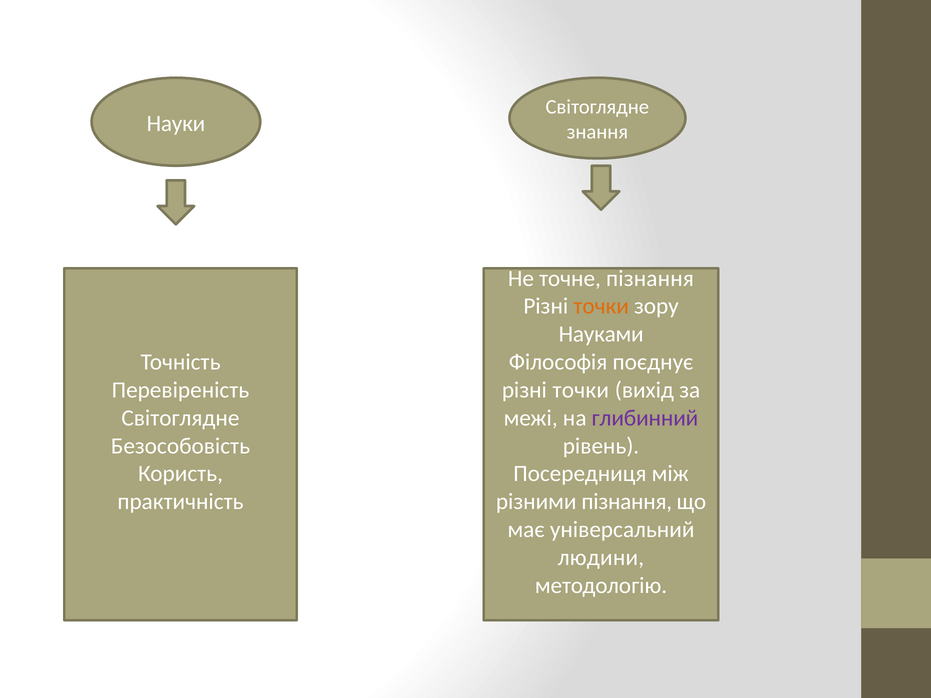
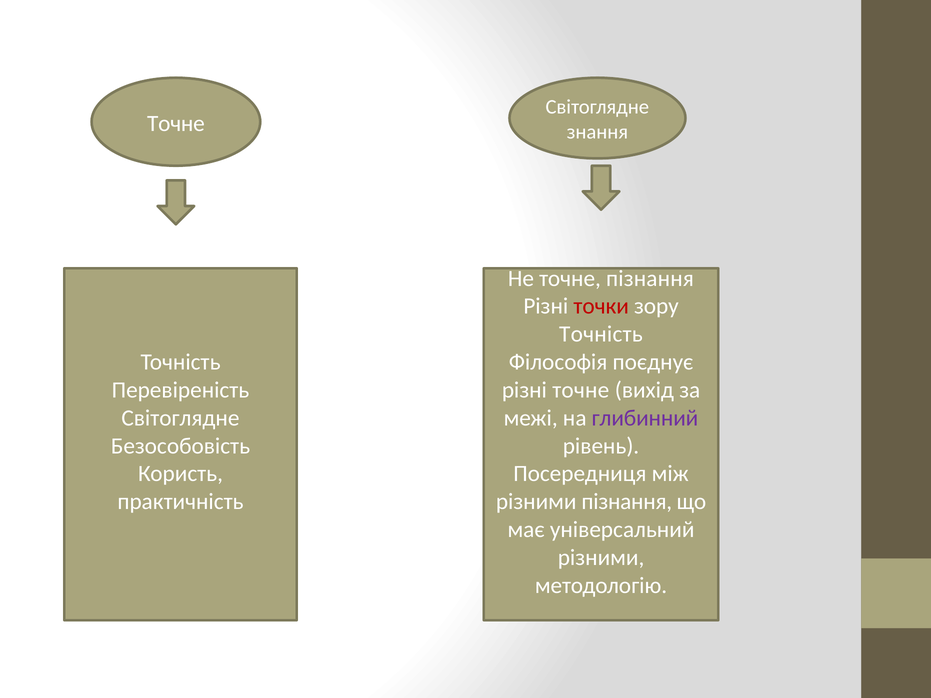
Науки at (176, 123): Науки -> Точне
точки at (601, 306) colour: orange -> red
Науками at (601, 334): Науками -> Точність
точки at (581, 390): точки -> точне
людини at (601, 558): людини -> різними
